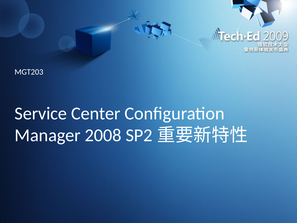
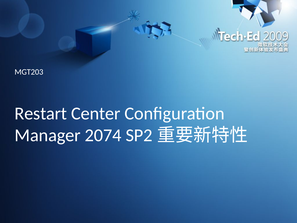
Service: Service -> Restart
2008: 2008 -> 2074
